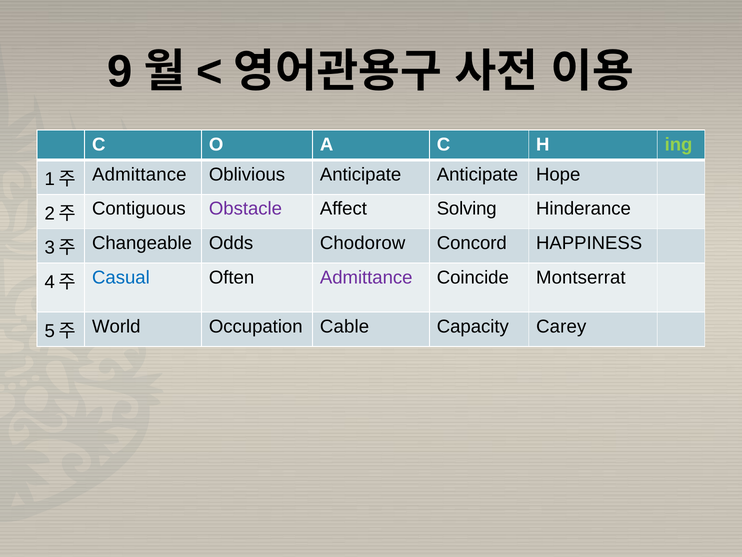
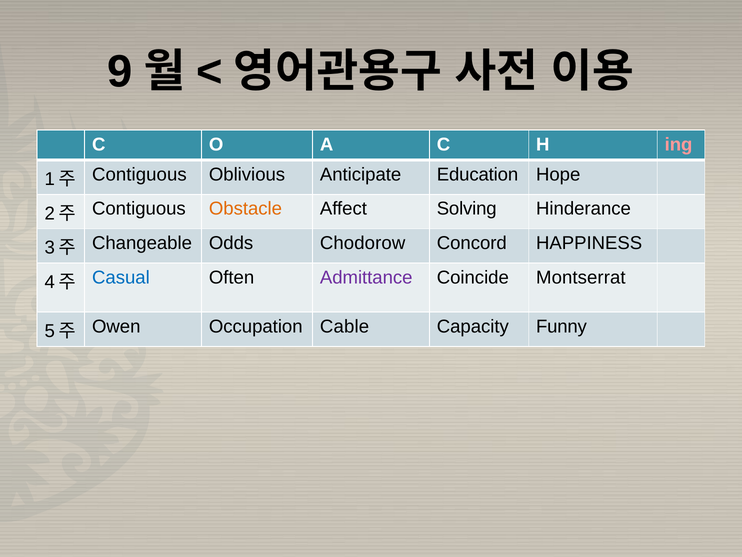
ing colour: light green -> pink
Admittance at (139, 174): Admittance -> Contiguous
Anticipate Anticipate: Anticipate -> Education
Obstacle colour: purple -> orange
World: World -> Owen
Carey: Carey -> Funny
